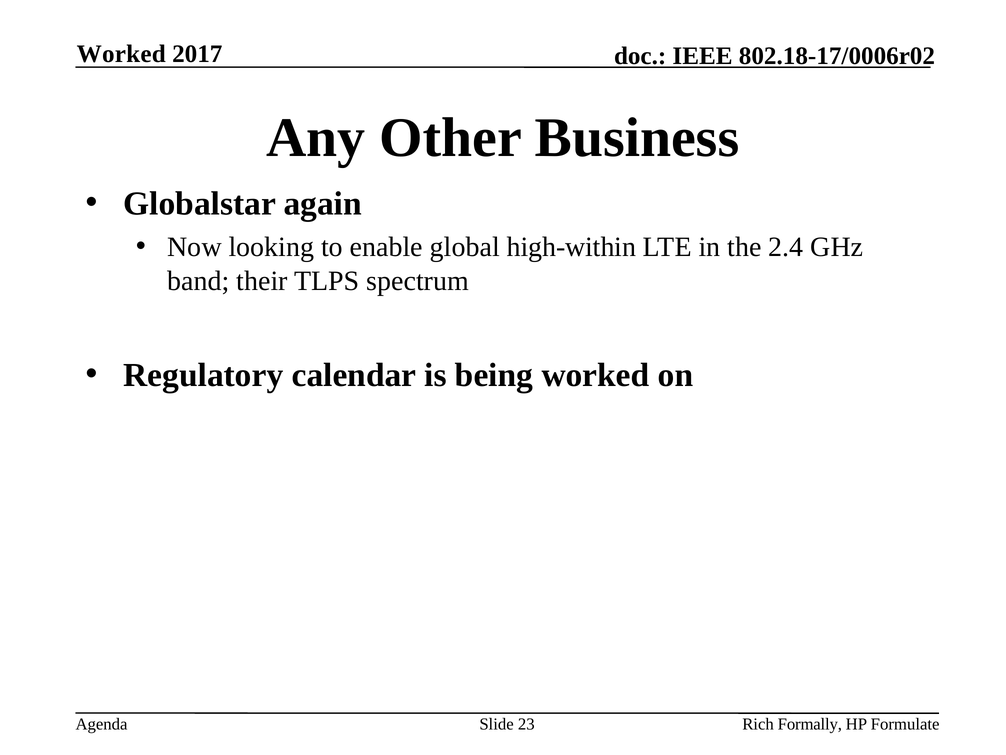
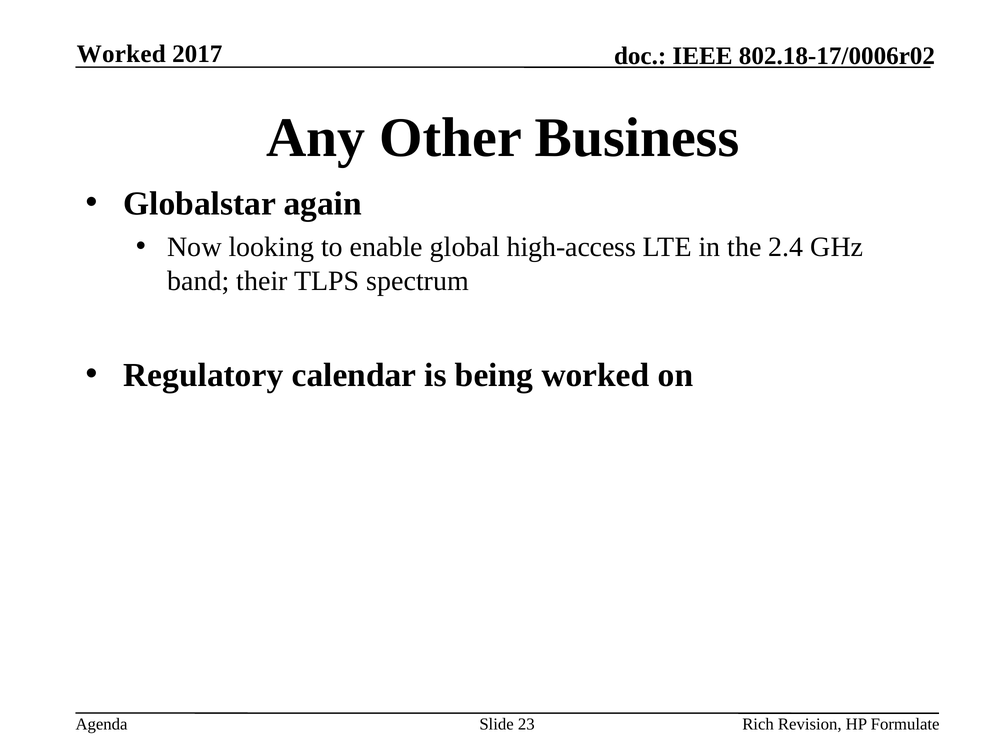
high-within: high-within -> high-access
Formally: Formally -> Revision
